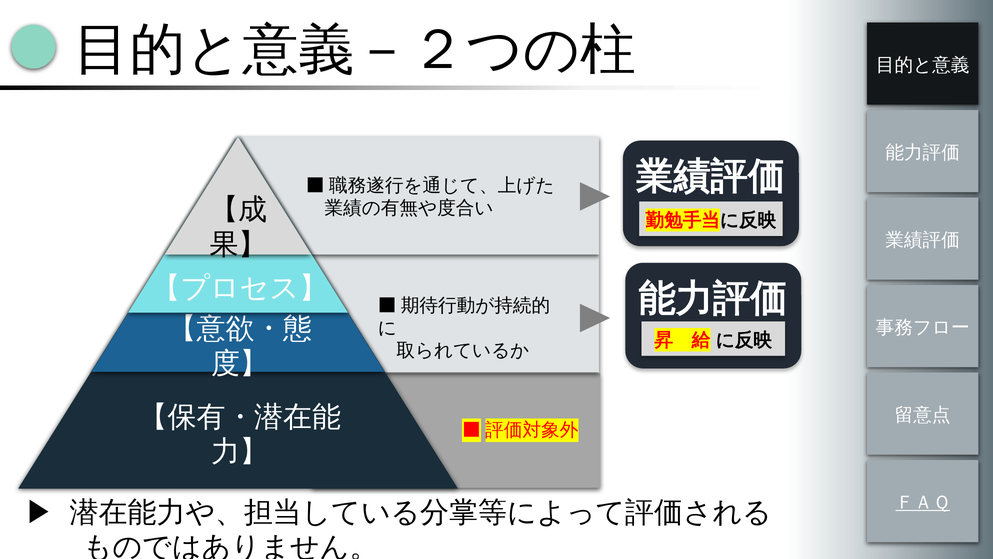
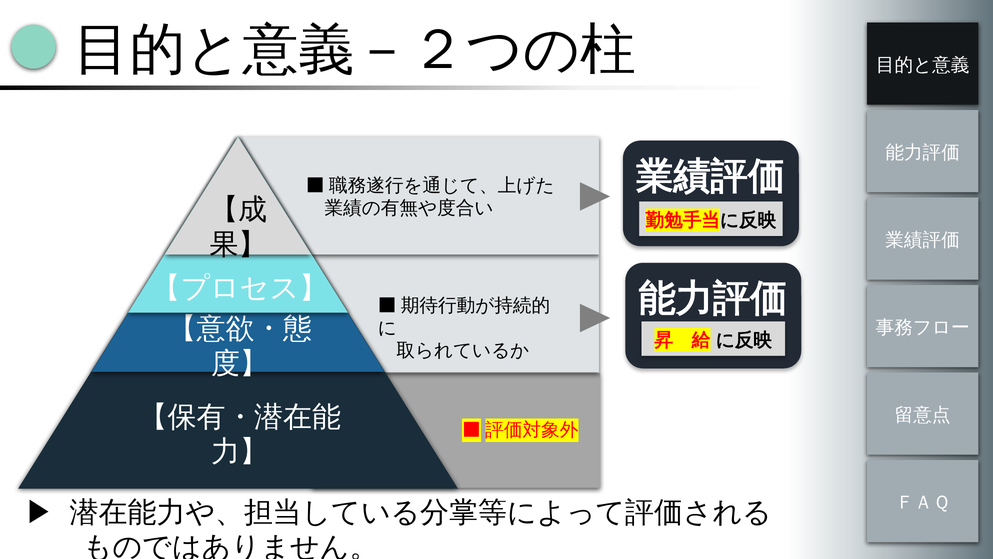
ＦＡＱ underline: present -> none
